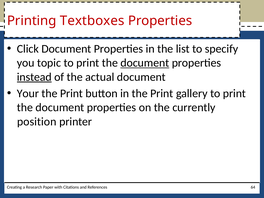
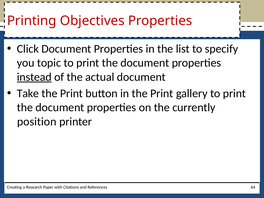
Textboxes: Textboxes -> Objectives
document at (145, 63) underline: present -> none
Your: Your -> Take
